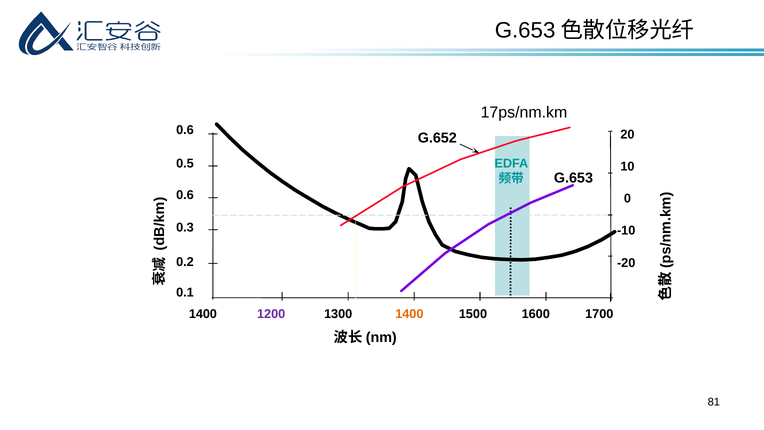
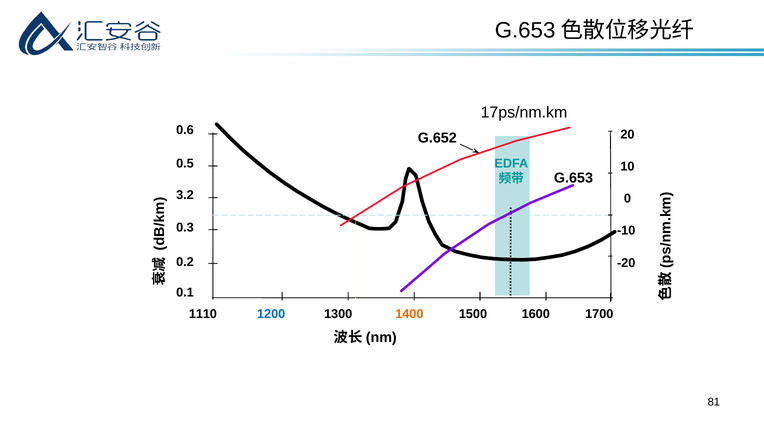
0.6 at (185, 195): 0.6 -> 3.2
1400 at (203, 314): 1400 -> 1110
1200 colour: purple -> blue
